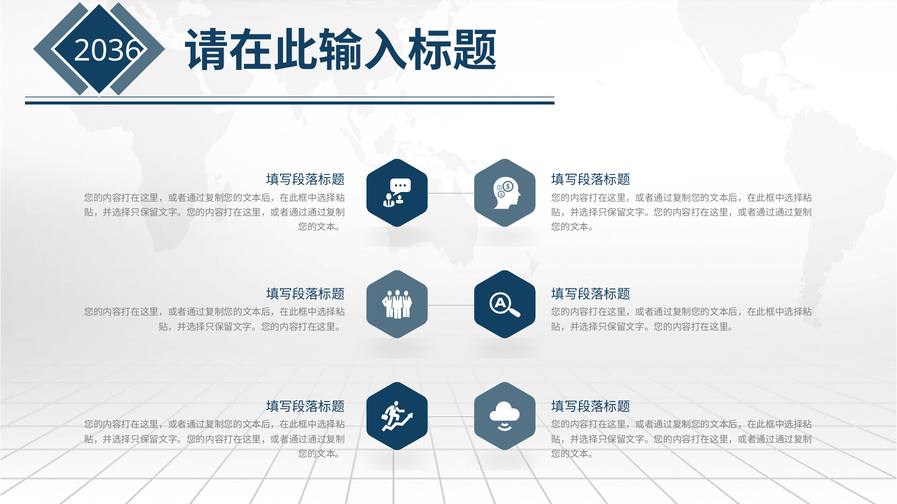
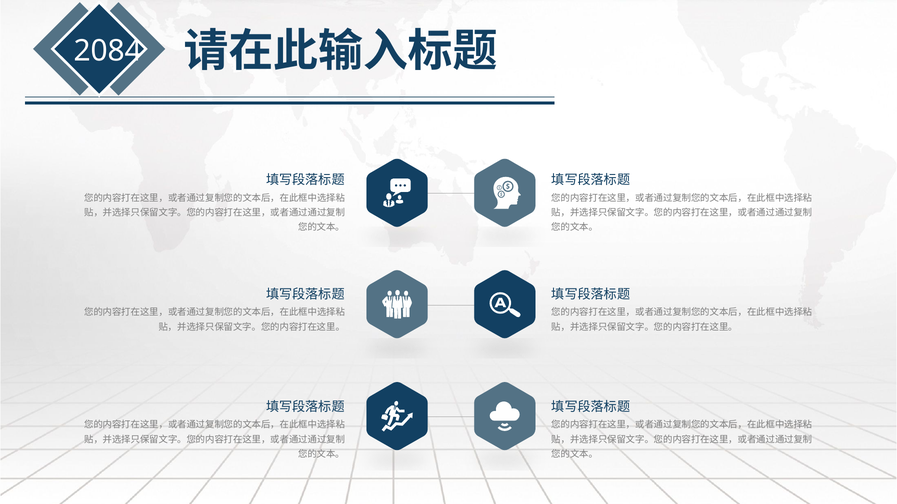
2036: 2036 -> 2084
